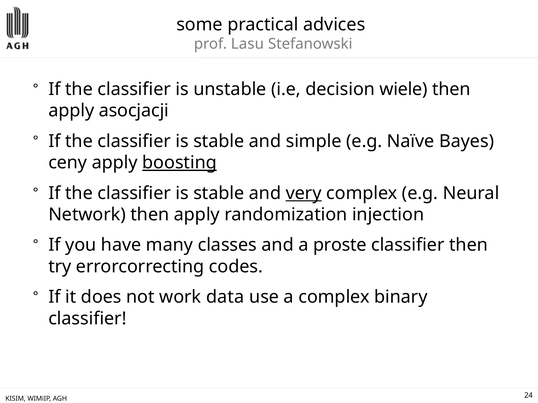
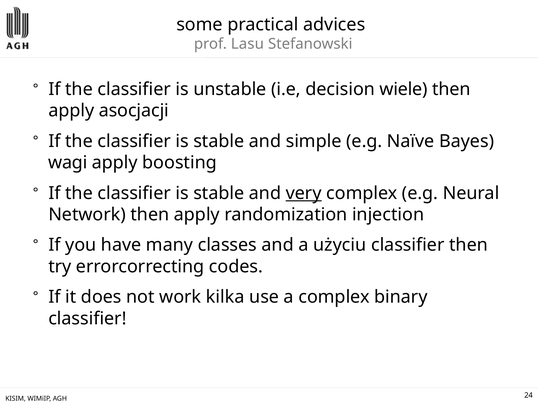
ceny: ceny -> wagi
boosting underline: present -> none
proste: proste -> użyciu
data: data -> kilka
